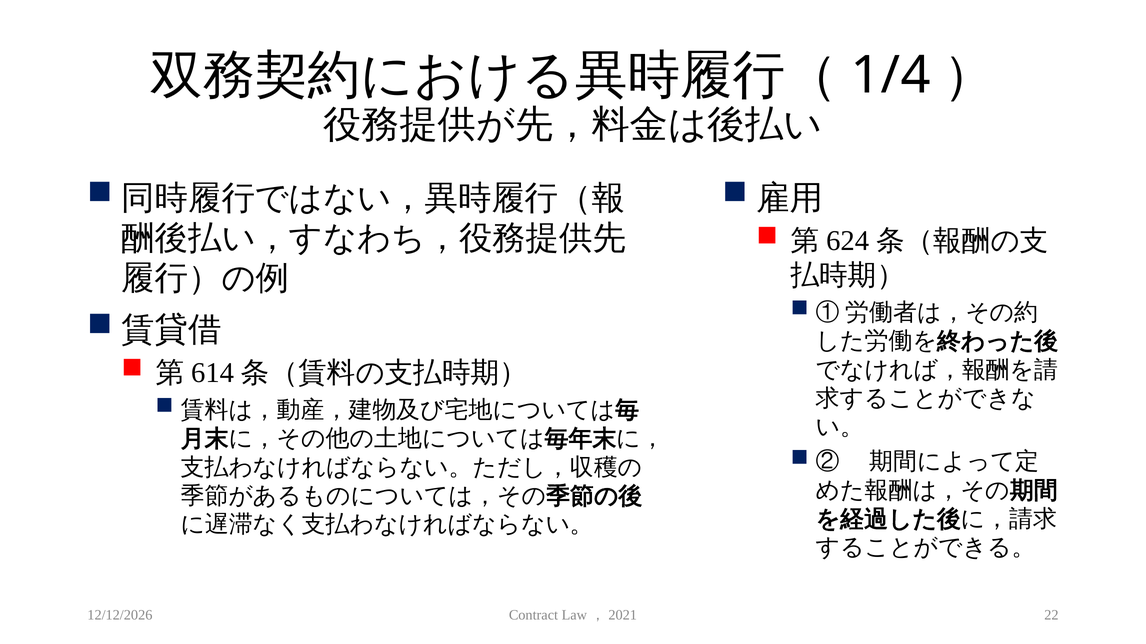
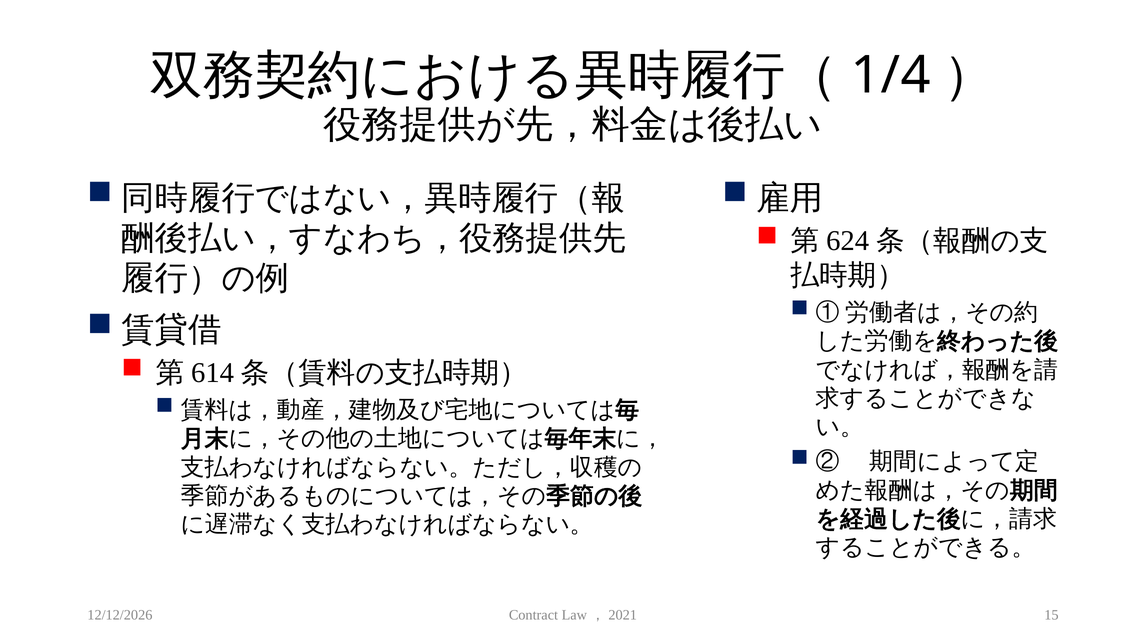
22: 22 -> 15
